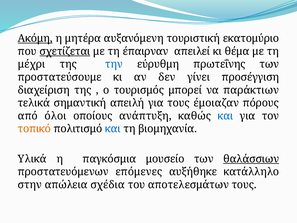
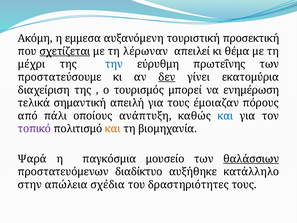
Ακόμη underline: present -> none
μητέρα: μητέρα -> εμμεσα
εκατομύριο: εκατομύριο -> προσεκτική
έπαιρναν: έπαιρναν -> λέρωναν
δεν underline: none -> present
προσέγγιση: προσέγγιση -> εκατομύρια
παράκτιων: παράκτιων -> ενημέρωση
όλοι: όλοι -> πάλι
τοπικό colour: orange -> purple
και at (113, 129) colour: blue -> orange
Υλικά: Υλικά -> Ψαρά
επόμενες: επόμενες -> διαδίκτυο
αποτελεσμάτων: αποτελεσμάτων -> δραστηριότητες
